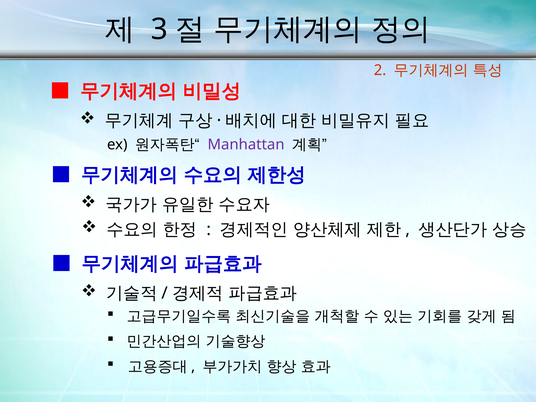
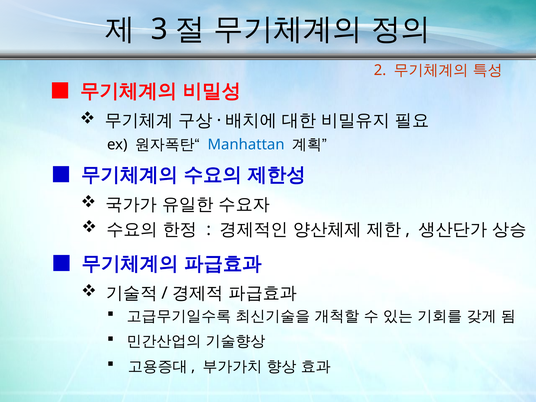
Manhattan colour: purple -> blue
